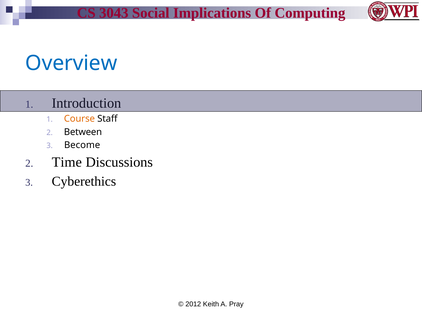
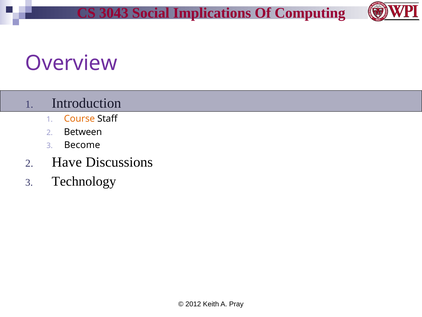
Overview colour: blue -> purple
Time: Time -> Have
Cyberethics: Cyberethics -> Technology
